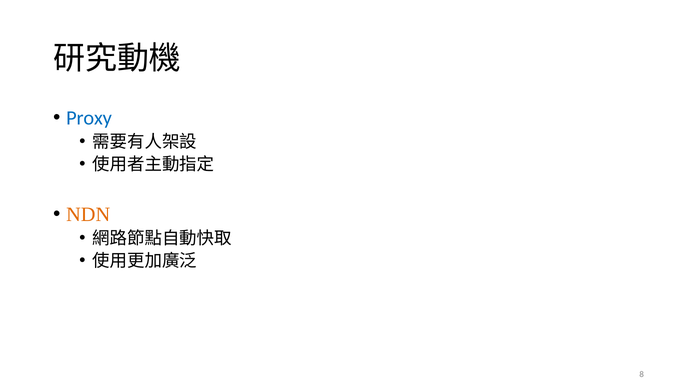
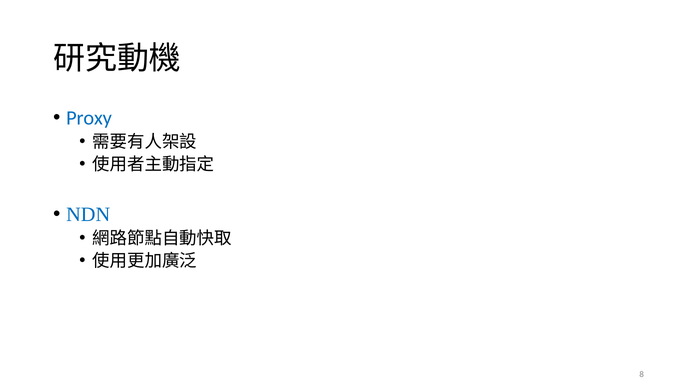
NDN colour: orange -> blue
